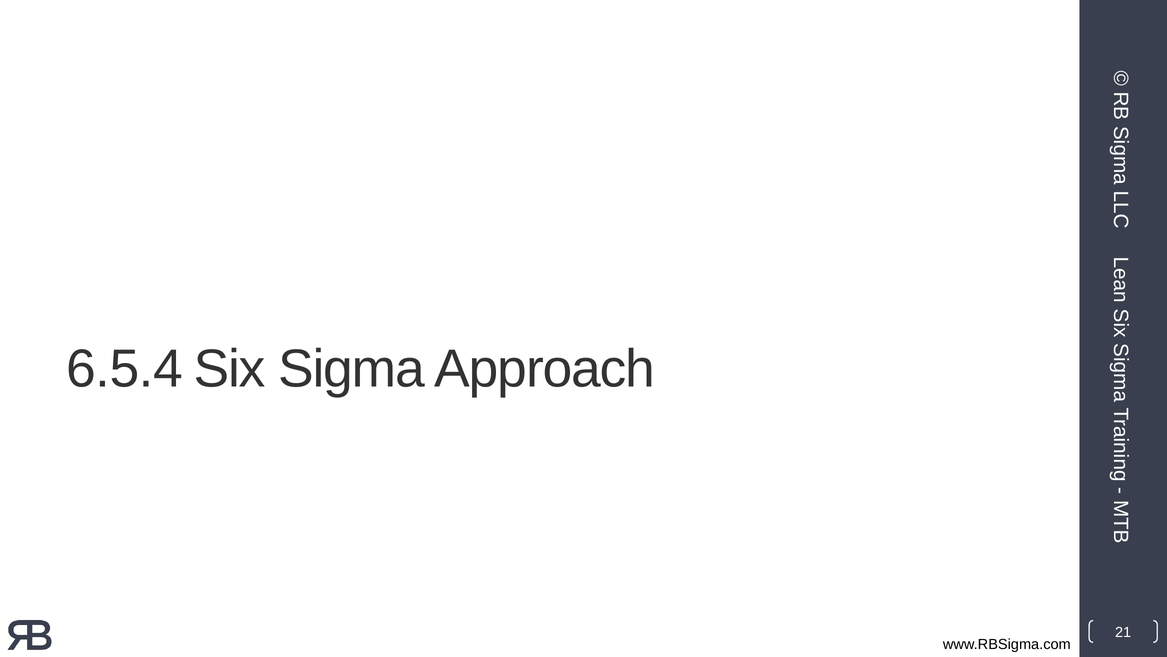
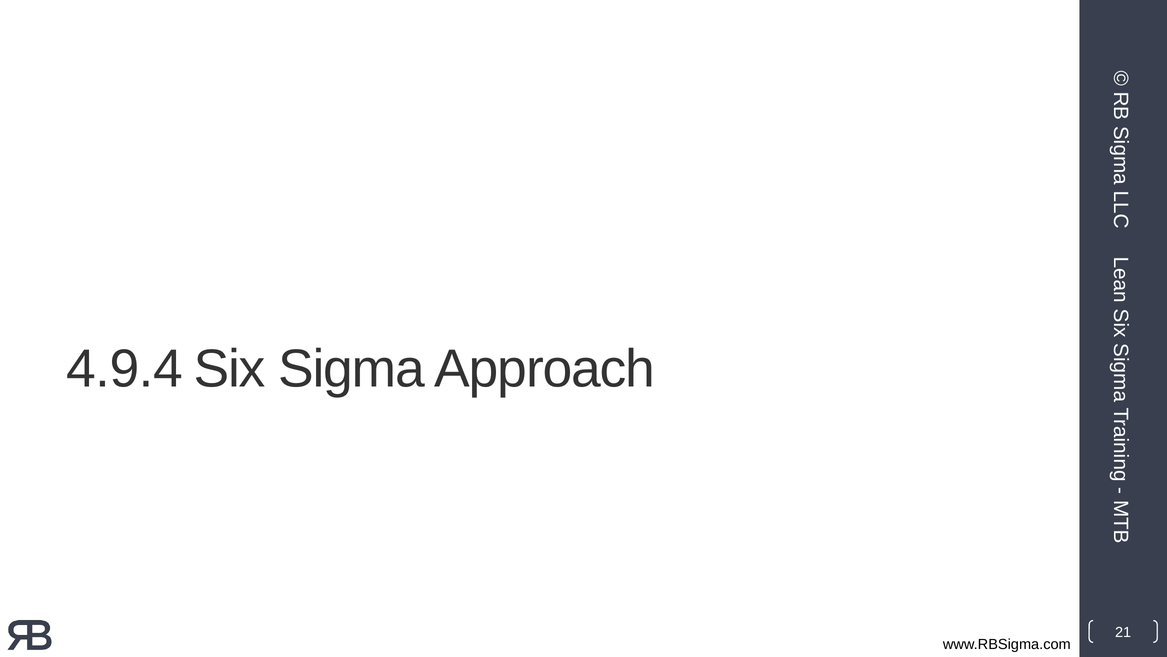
6.5.4: 6.5.4 -> 4.9.4
